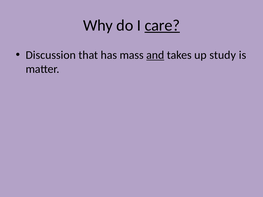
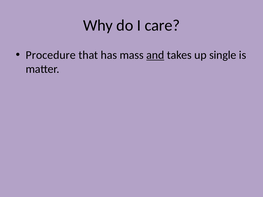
care underline: present -> none
Discussion: Discussion -> Procedure
study: study -> single
